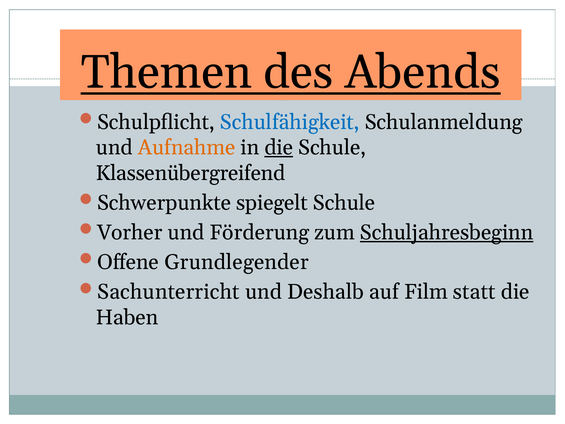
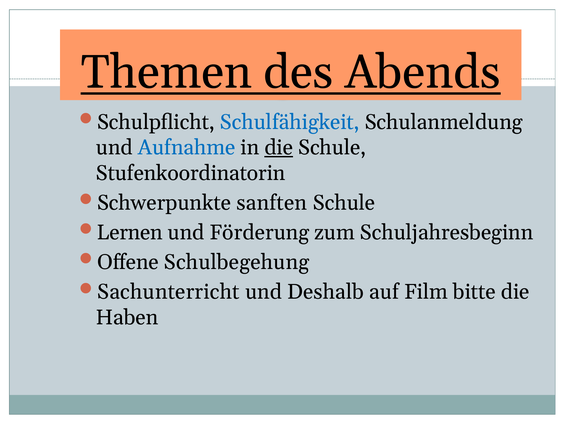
Aufnahme colour: orange -> blue
Klassenübergreifend: Klassenübergreifend -> Stufenkoordinatorin
spiegelt: spiegelt -> sanften
Vorher: Vorher -> Lernen
Schuljahresbeginn underline: present -> none
Grundlegender: Grundlegender -> Schulbegehung
statt: statt -> bitte
